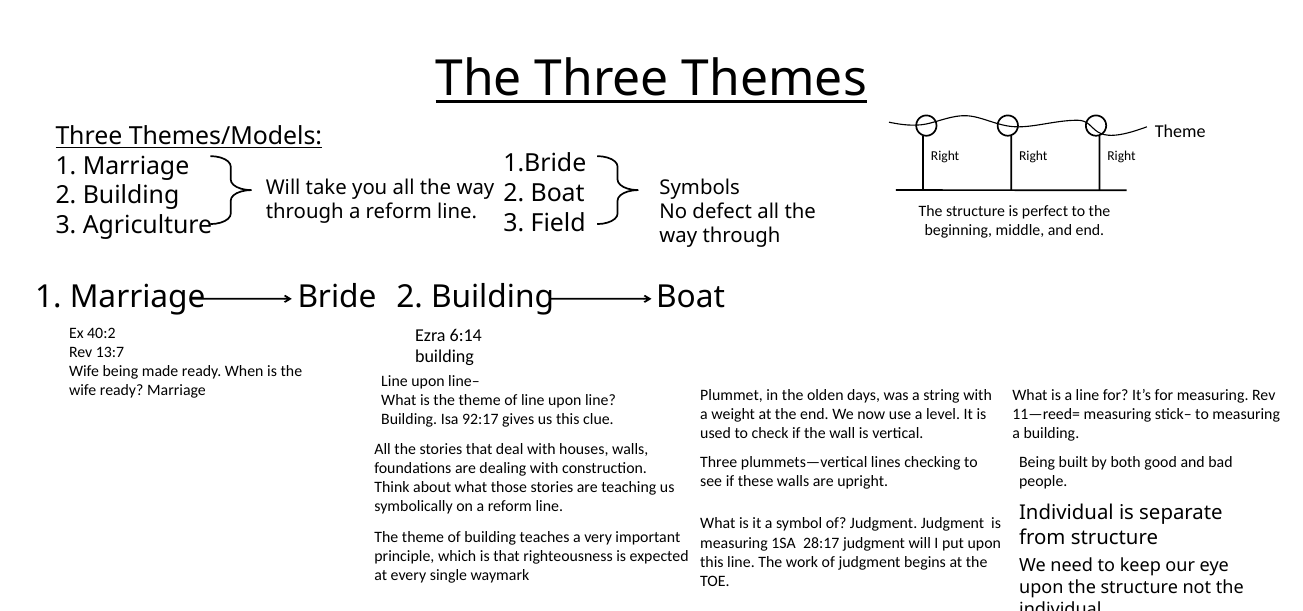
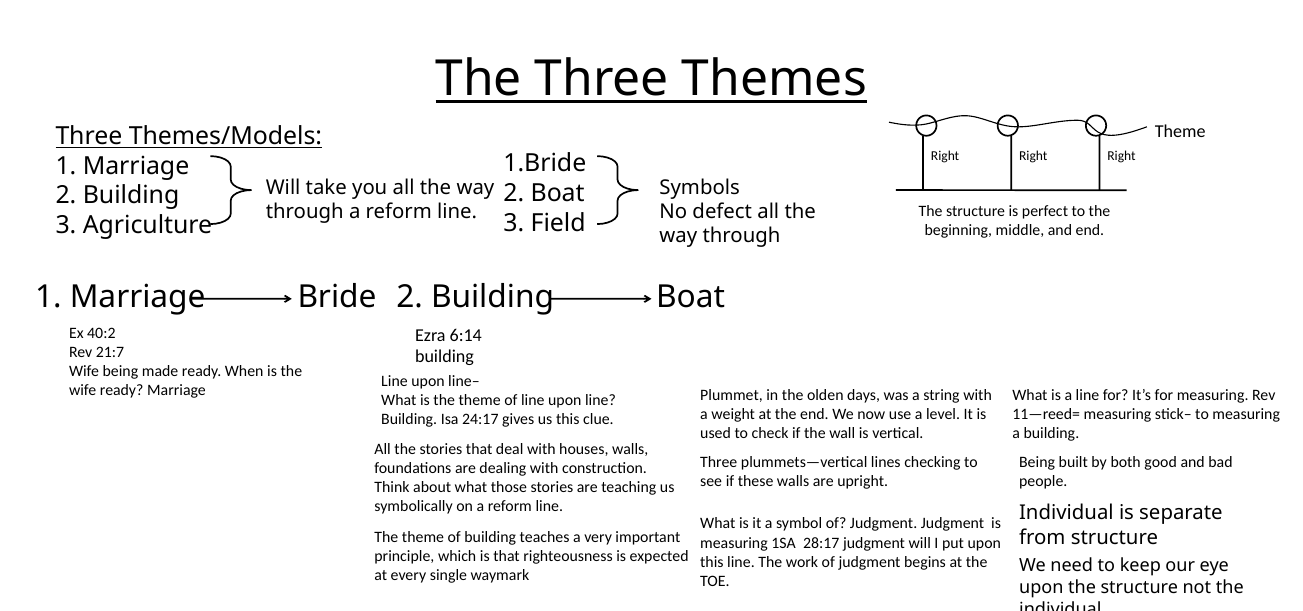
13:7: 13:7 -> 21:7
92:17: 92:17 -> 24:17
